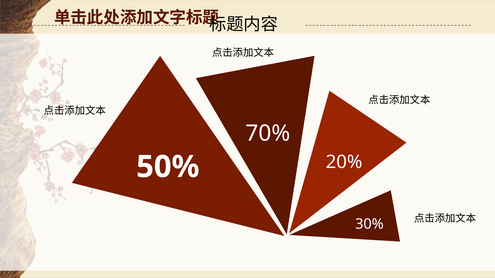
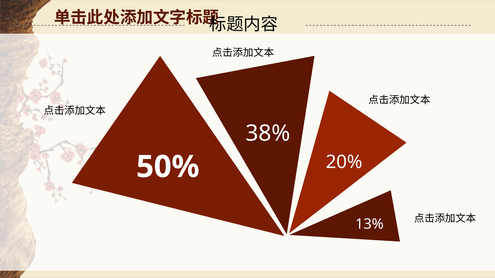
70%: 70% -> 38%
30%: 30% -> 13%
